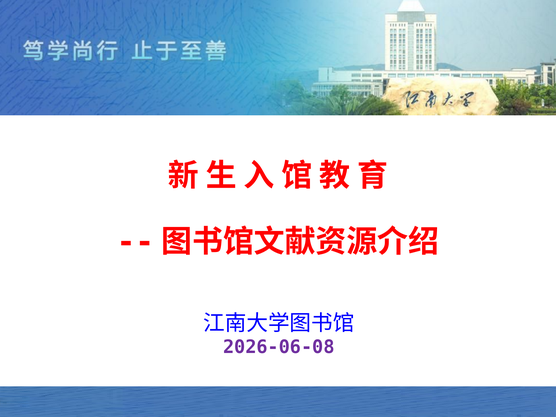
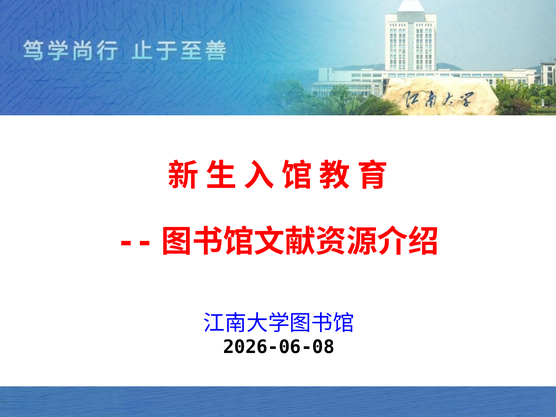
2026-06-08 colour: purple -> black
